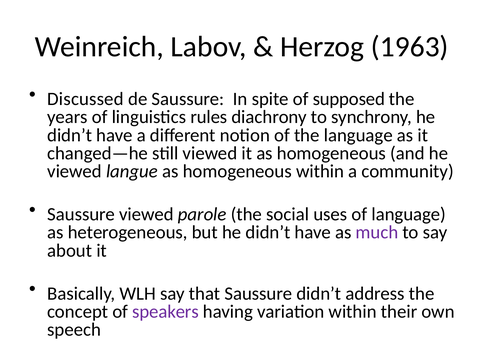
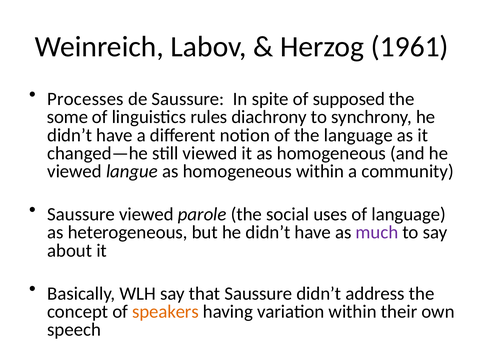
1963: 1963 -> 1961
Discussed: Discussed -> Processes
years: years -> some
speakers colour: purple -> orange
